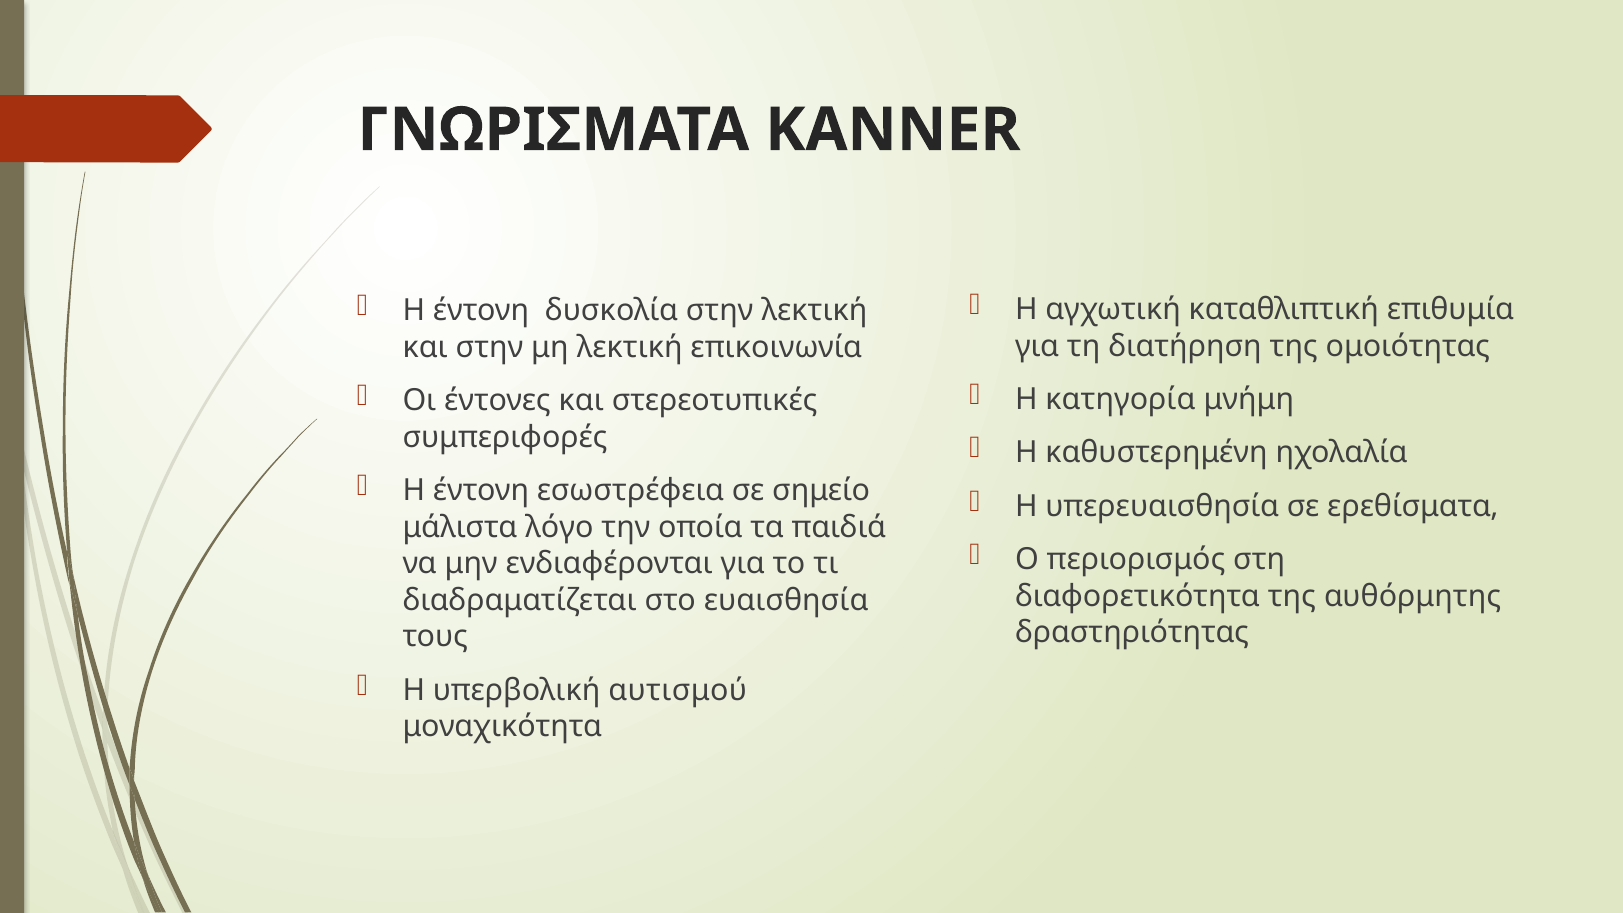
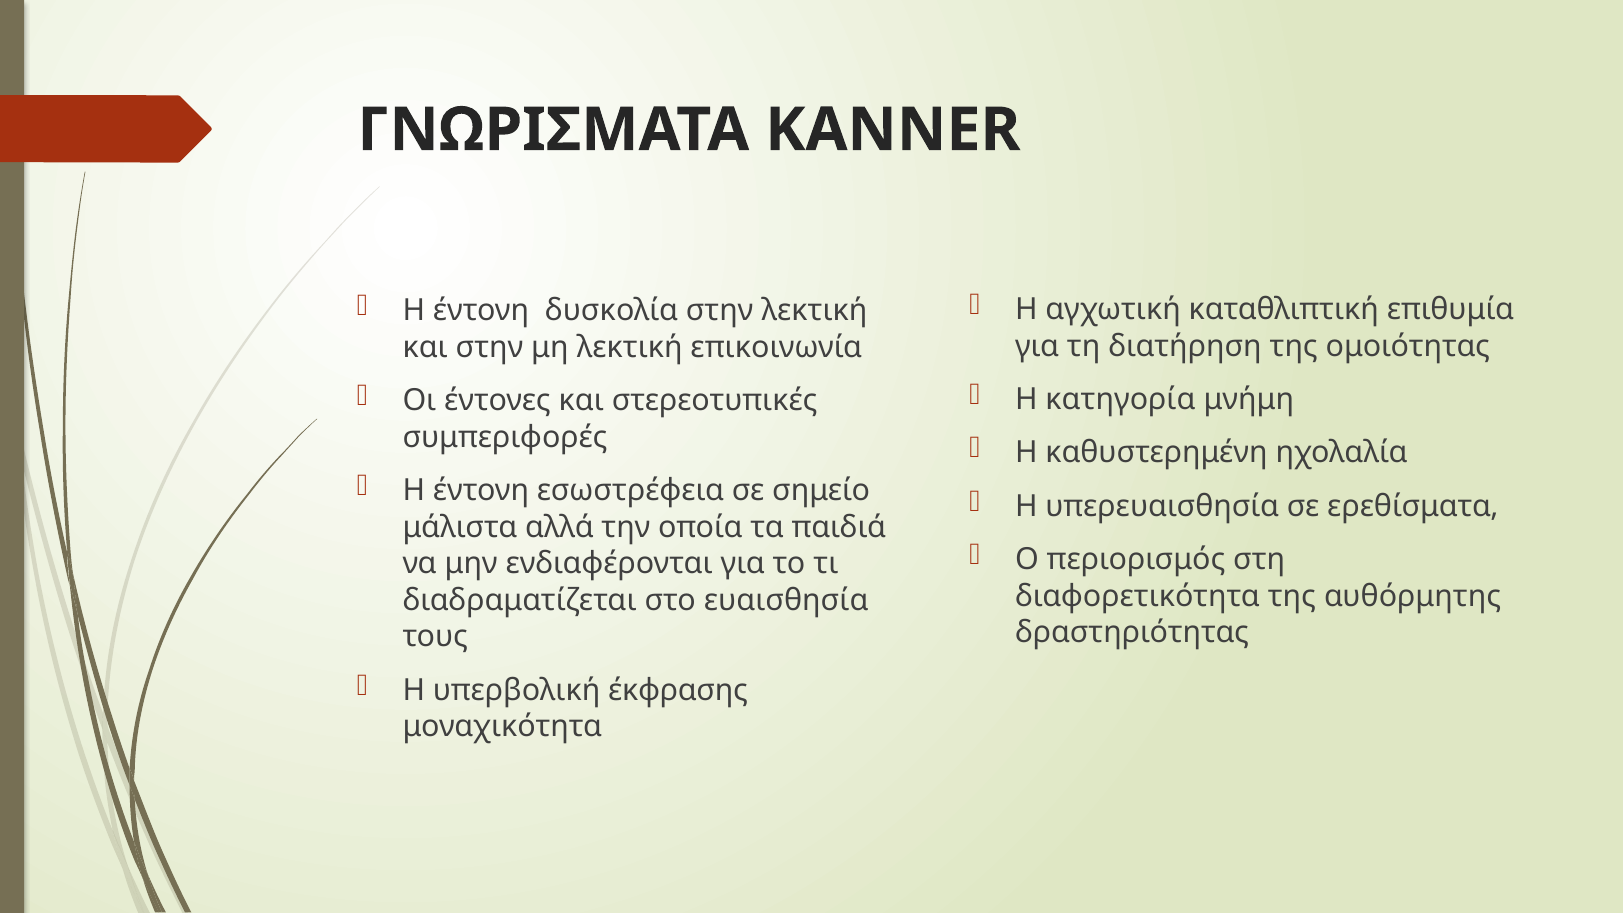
λόγο: λόγο -> αλλά
αυτισμού: αυτισμού -> έκφρασης
